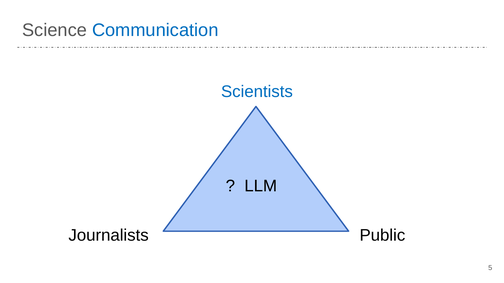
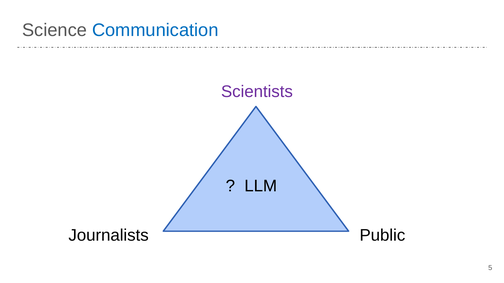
Scientists colour: blue -> purple
